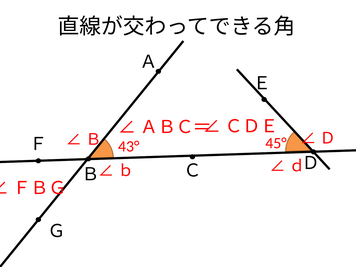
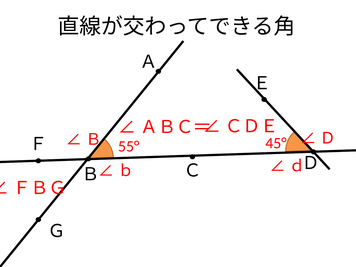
43°: 43° -> 55°
